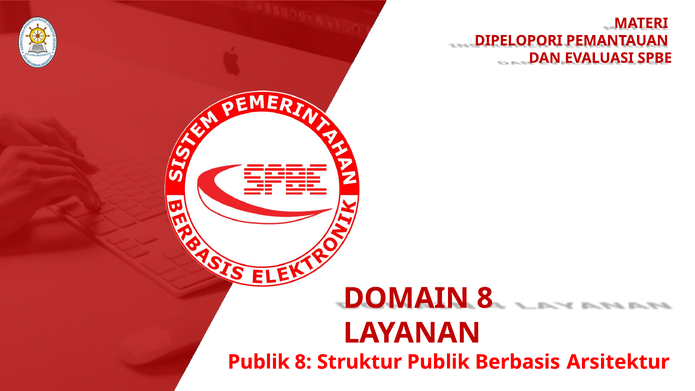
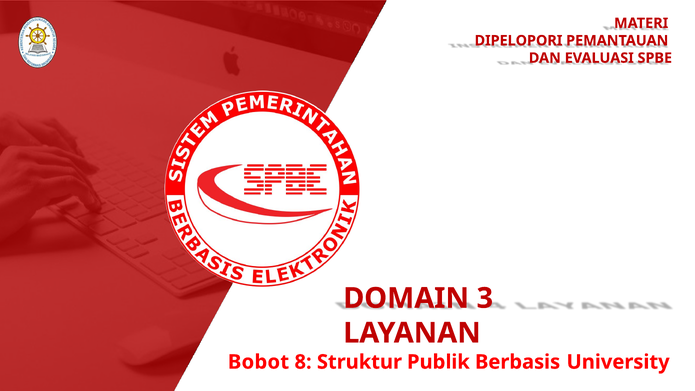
DOMAIN 8: 8 -> 3
Publik at (259, 362): Publik -> Bobot
Arsitektur: Arsitektur -> University
